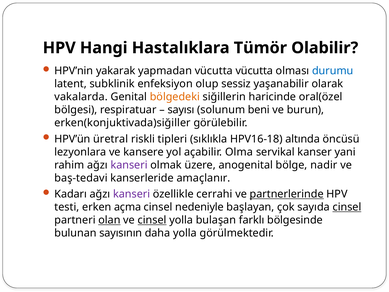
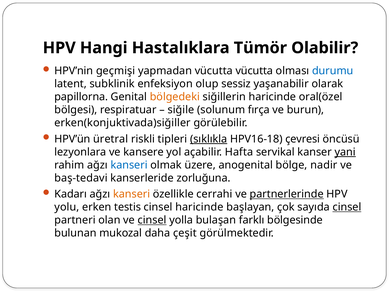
yakarak: yakarak -> geçmişi
vakalarda: vakalarda -> papillorna
sayısı: sayısı -> siğile
beni: beni -> fırça
sıklıkla underline: none -> present
altında: altında -> çevresi
Olma: Olma -> Hafta
yani underline: none -> present
kanseri at (129, 165) colour: purple -> blue
amaçlanır: amaçlanır -> zorluğuna
kanseri at (132, 194) colour: purple -> orange
testi: testi -> yolu
açma: açma -> testis
cinsel nedeniyle: nedeniyle -> haricinde
olan underline: present -> none
sayısının: sayısının -> mukozal
daha yolla: yolla -> çeşit
